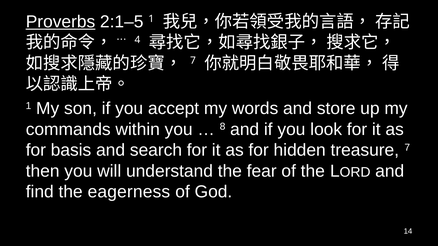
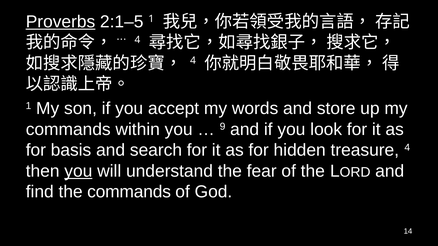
7 at (193, 61): 7 -> 4
8: 8 -> 9
treasure 7: 7 -> 4
you at (78, 171) underline: none -> present
the eagerness: eagerness -> commands
